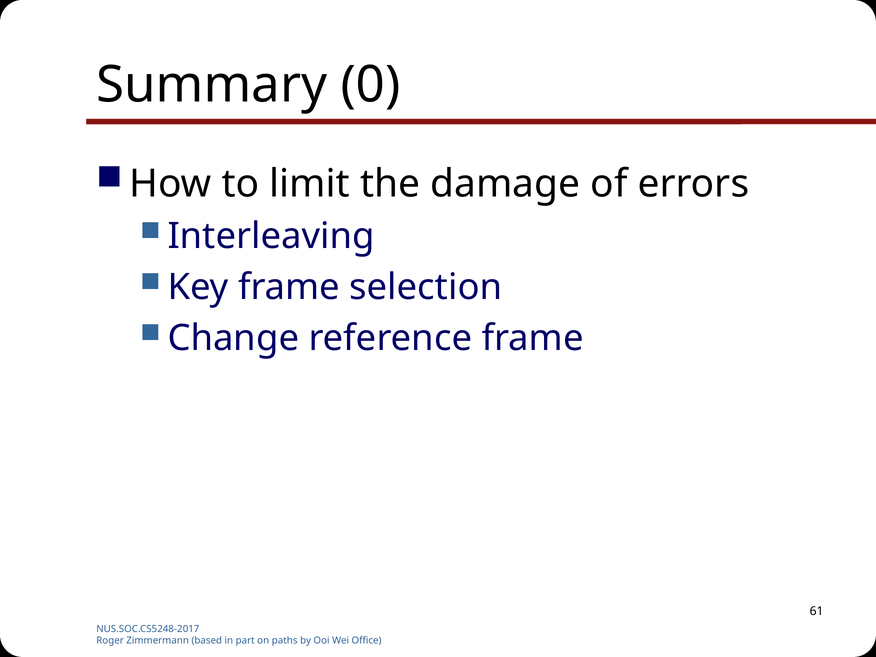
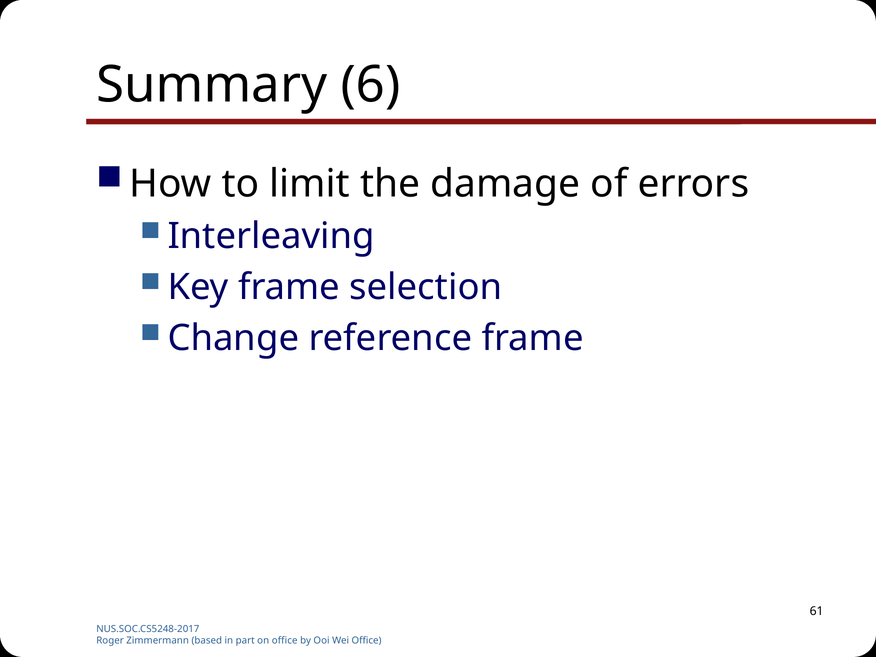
0: 0 -> 6
on paths: paths -> office
